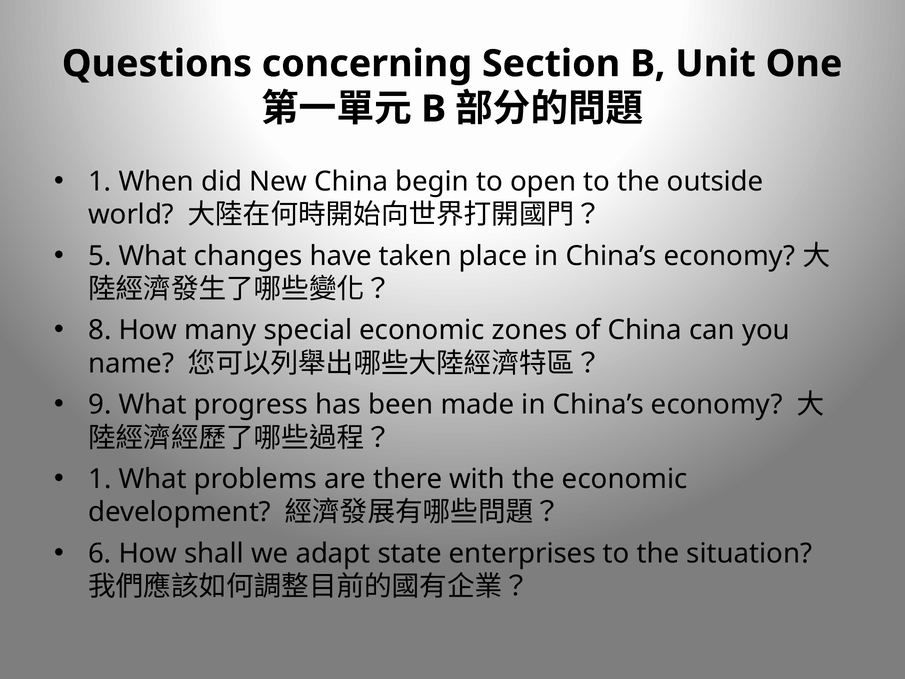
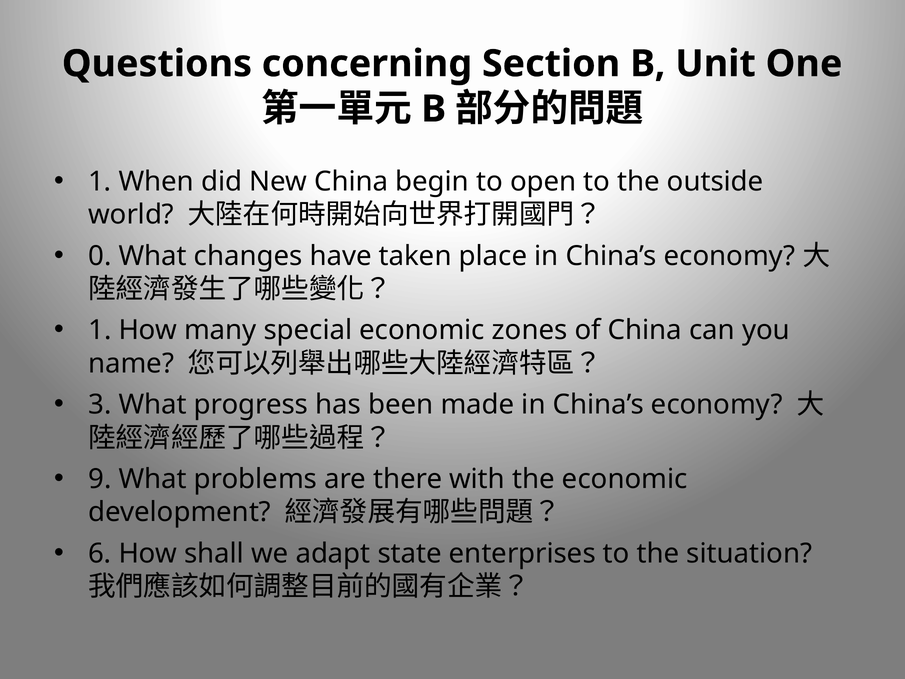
5: 5 -> 0
8 at (100, 330): 8 -> 1
9: 9 -> 3
1 at (100, 479): 1 -> 9
